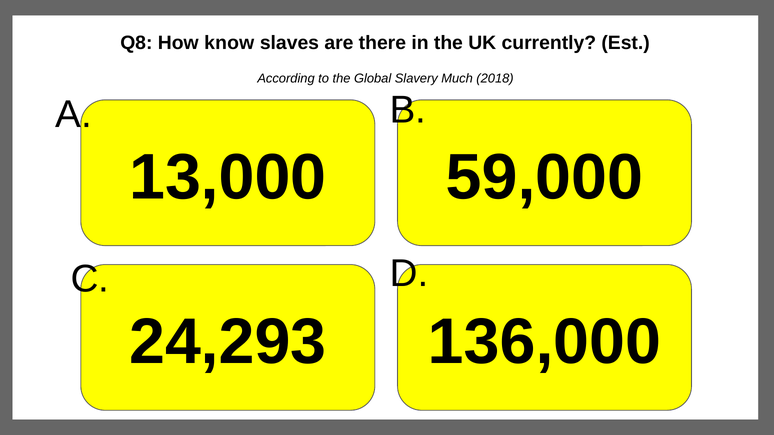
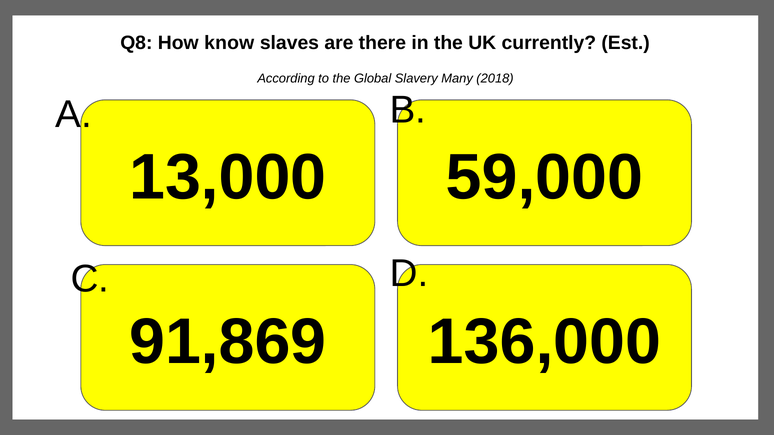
Much: Much -> Many
24,293: 24,293 -> 91,869
